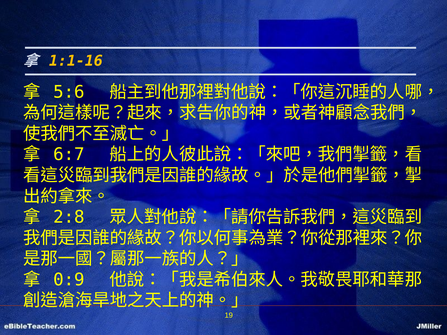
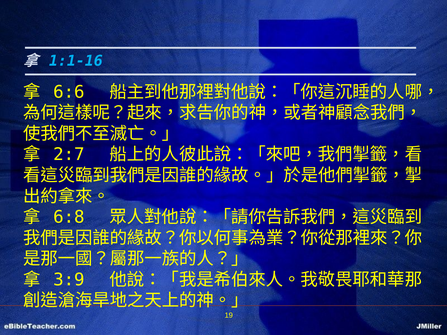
1:1-16 colour: yellow -> light blue
5:6: 5:6 -> 6:6
6:7: 6:7 -> 2:7
2:8: 2:8 -> 6:8
0:9: 0:9 -> 3:9
